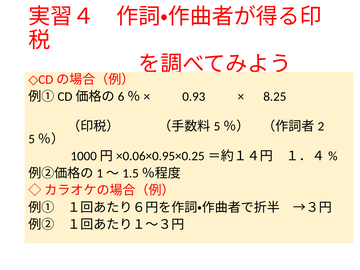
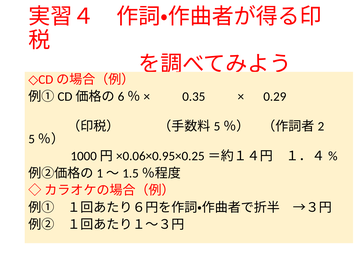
0.93: 0.93 -> 0.35
8.25: 8.25 -> 0.29
